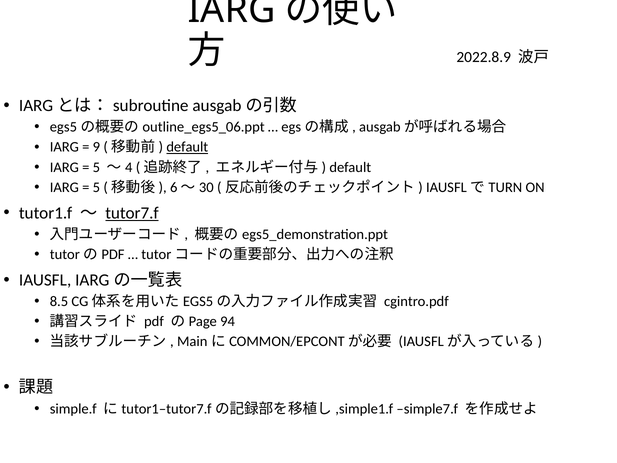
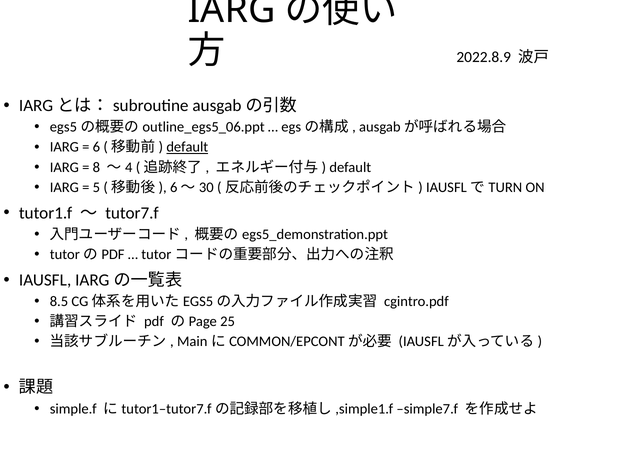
9: 9 -> 6
5 at (96, 167): 5 -> 8
tutor7.f underline: present -> none
94: 94 -> 25
